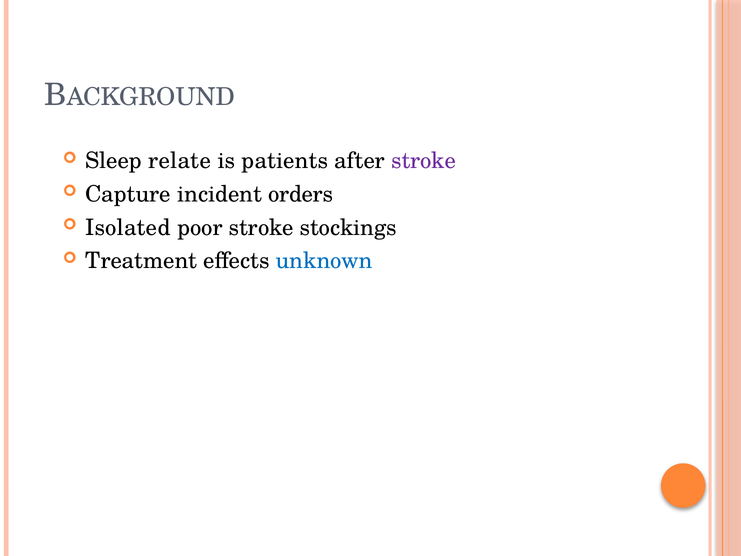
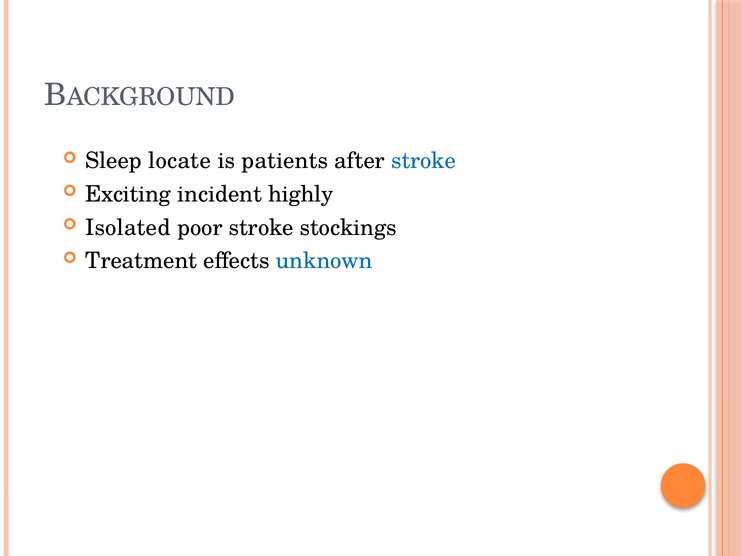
relate: relate -> locate
stroke at (424, 161) colour: purple -> blue
Capture: Capture -> Exciting
orders: orders -> highly
